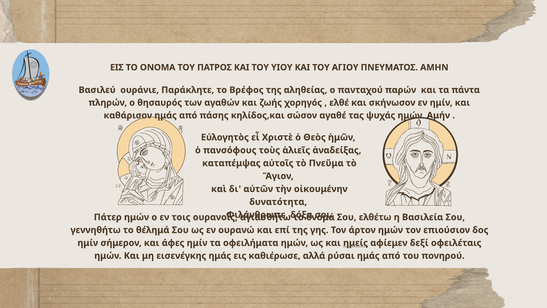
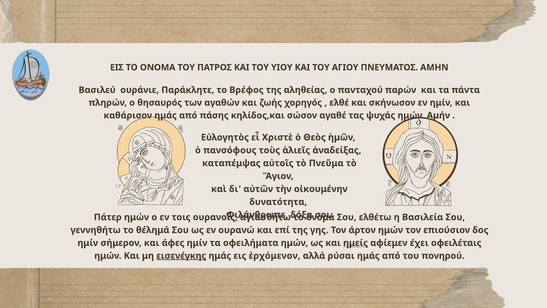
δεξί: δεξί -> έχει
εισενέγκης underline: none -> present
καθιέρωσε: καθιέρωσε -> ἐρχόμενον
